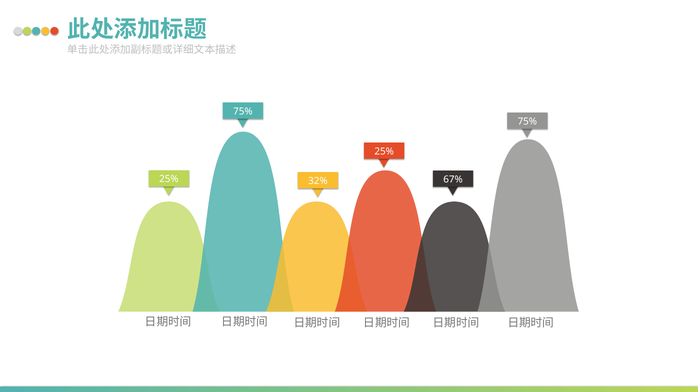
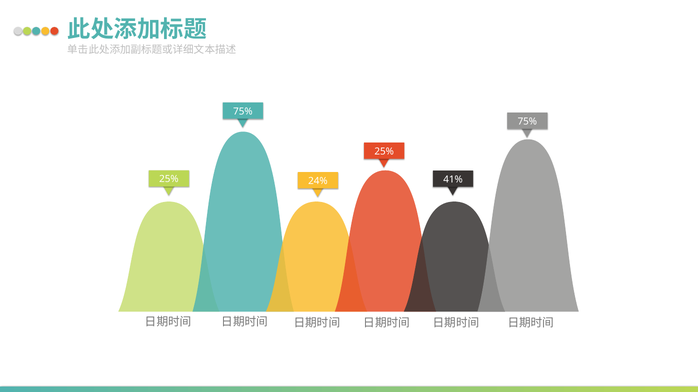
67%: 67% -> 41%
32%: 32% -> 24%
